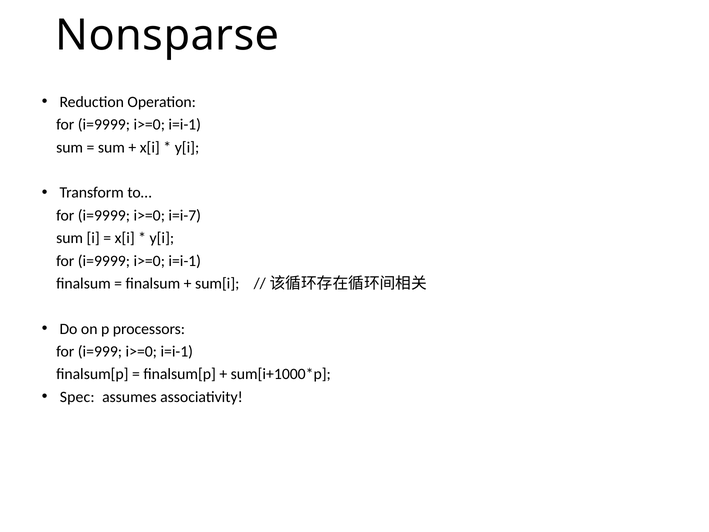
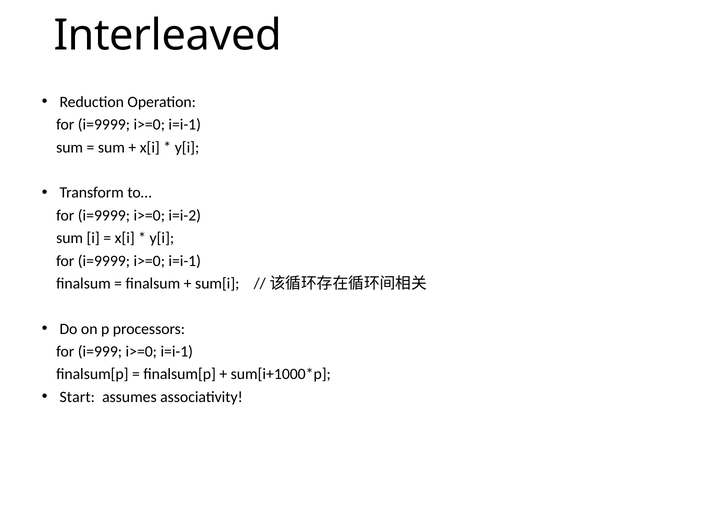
Nonsparse: Nonsparse -> Interleaved
i=i-7: i=i-7 -> i=i-2
Spec: Spec -> Start
